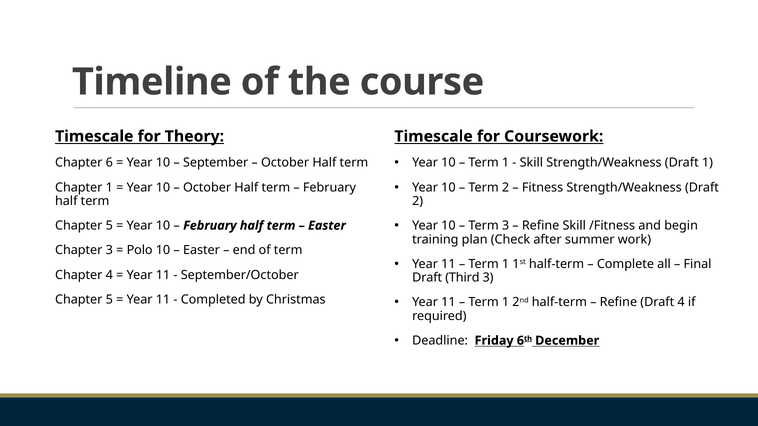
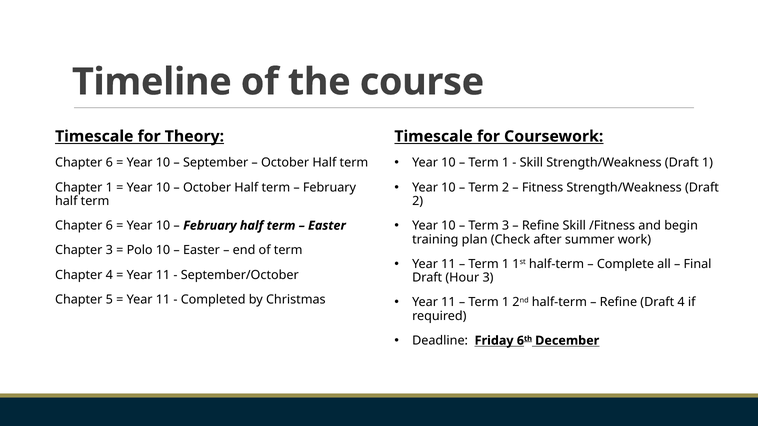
5 at (109, 226): 5 -> 6
Third: Third -> Hour
